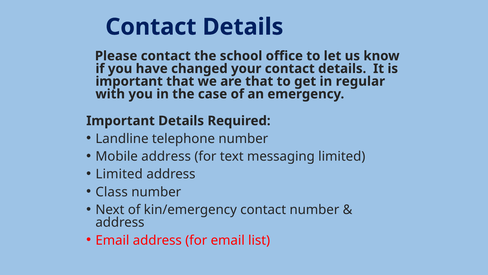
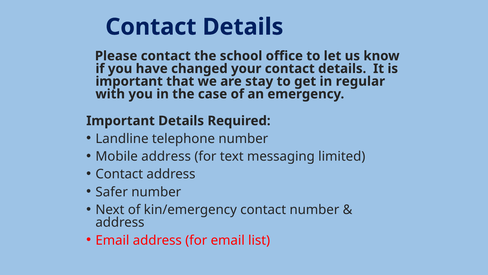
are that: that -> stay
Limited at (119, 174): Limited -> Contact
Class: Class -> Safer
